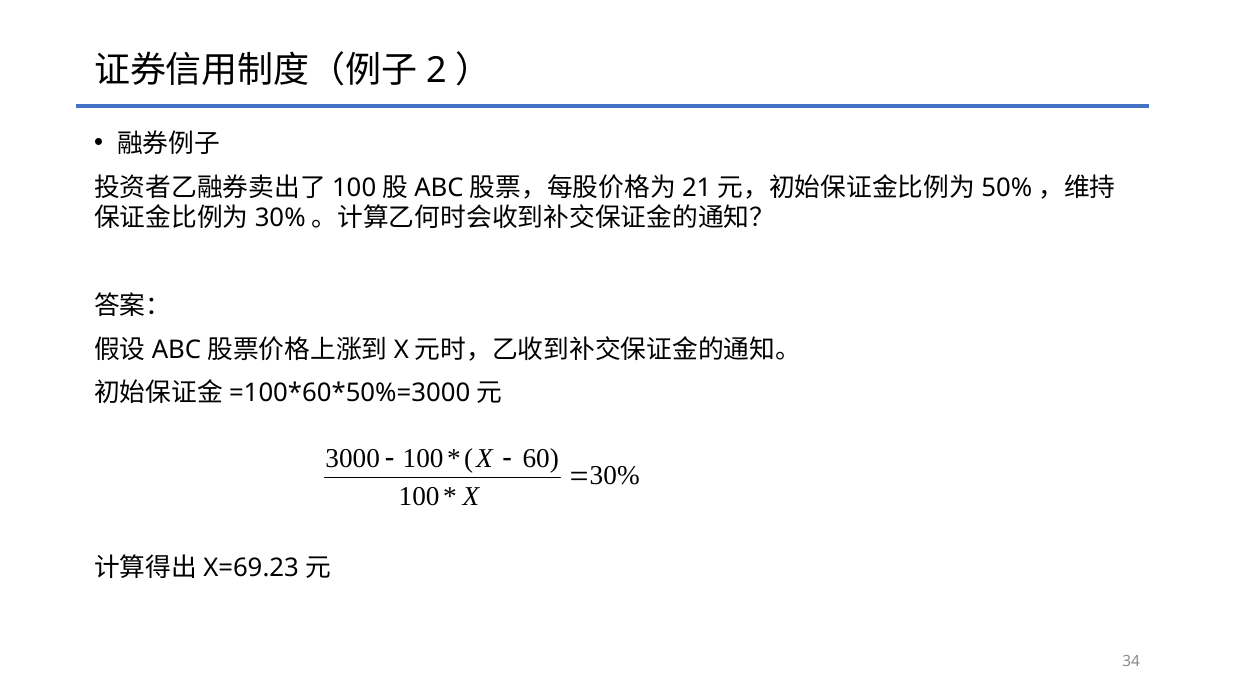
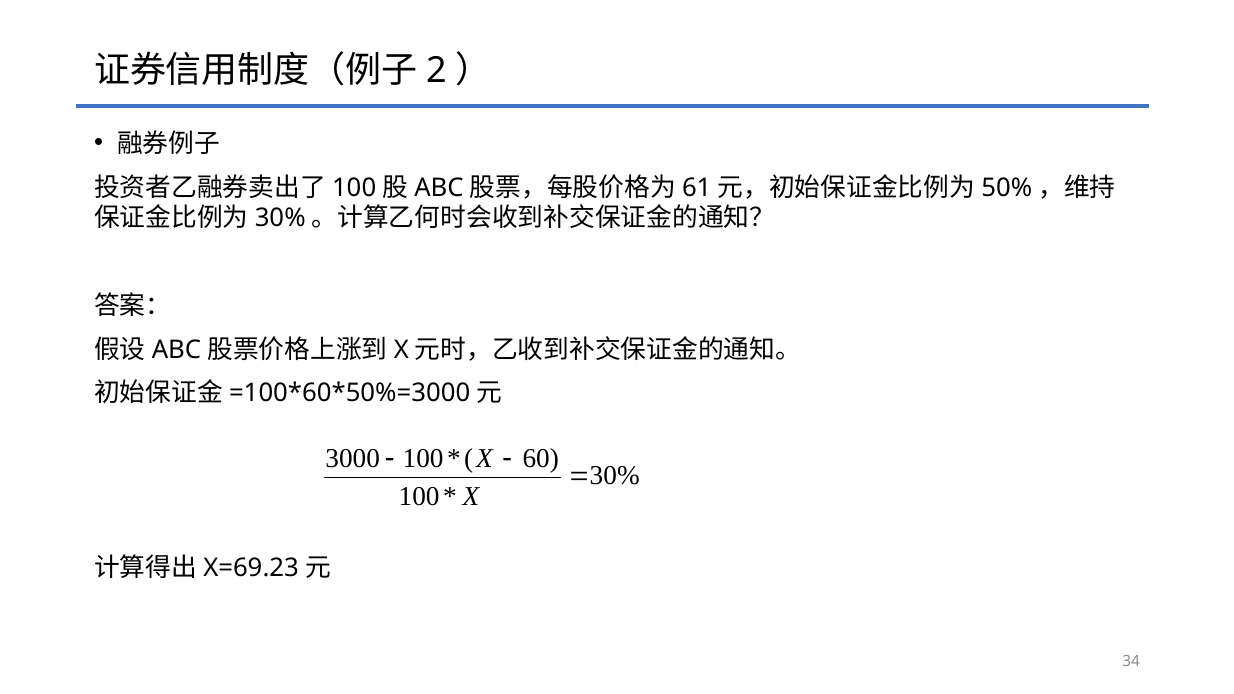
21: 21 -> 61
